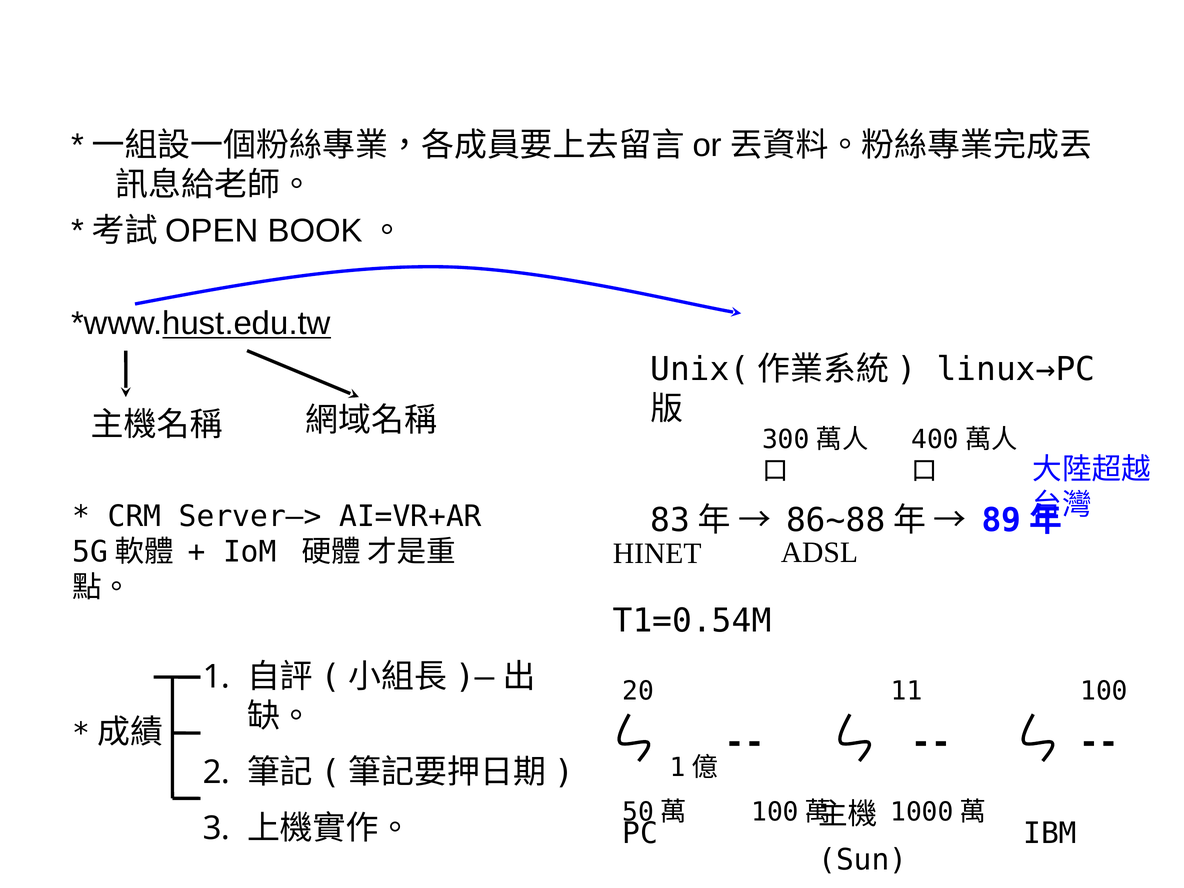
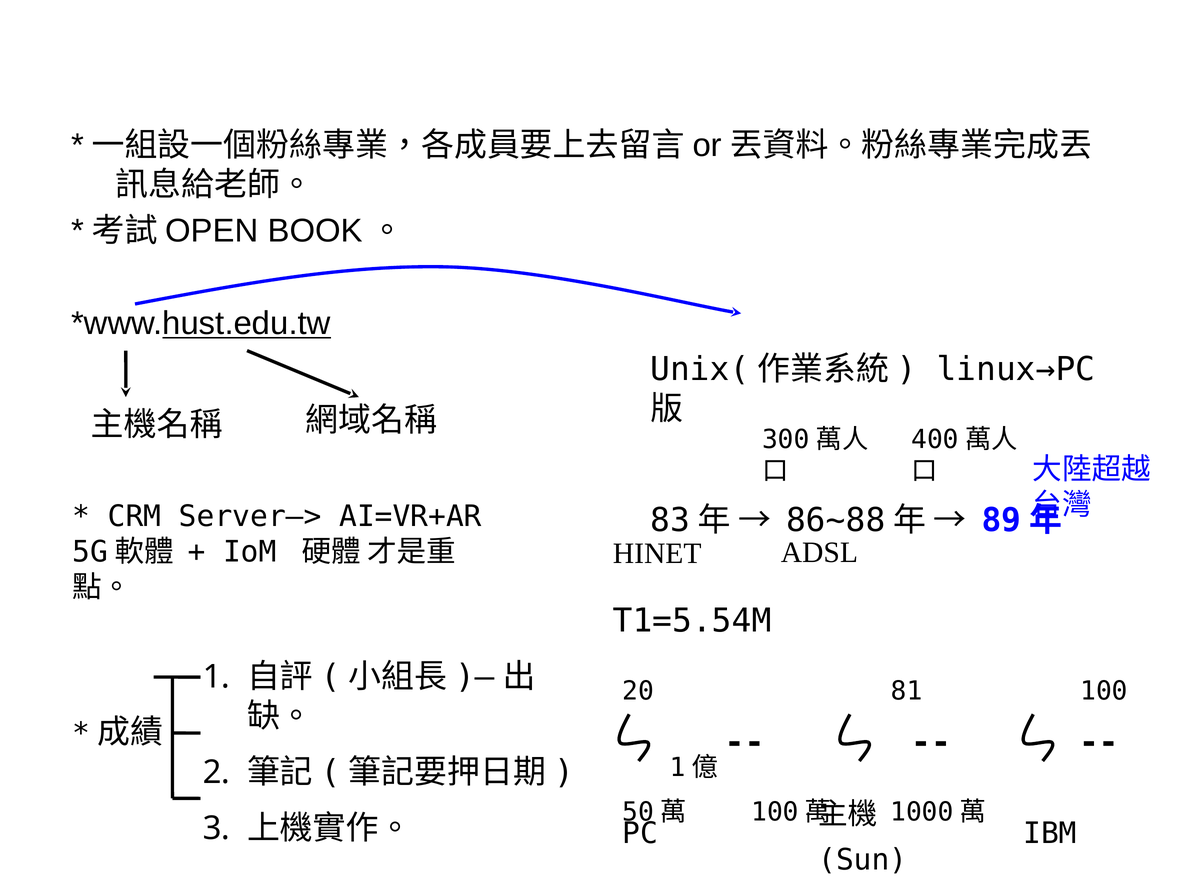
T1=0.54M: T1=0.54M -> T1=5.54M
11: 11 -> 81
